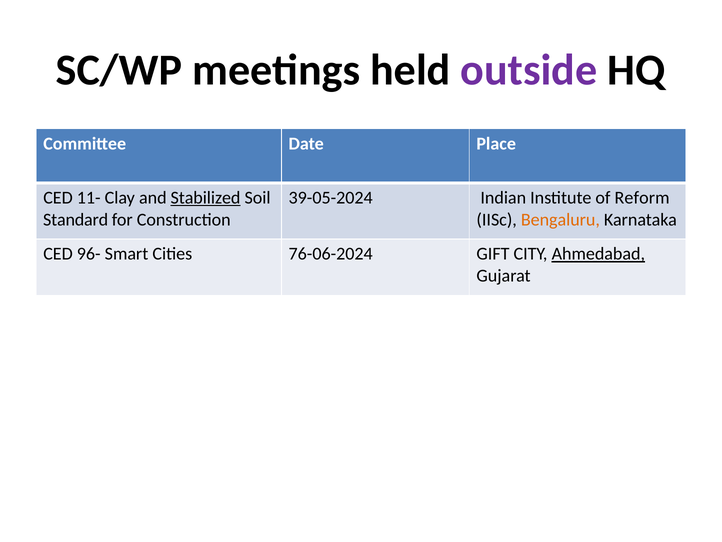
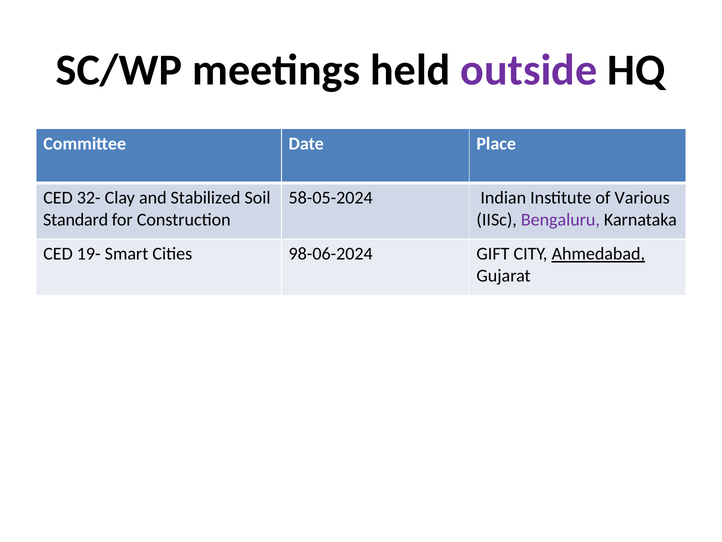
11-: 11- -> 32-
Stabilized underline: present -> none
39-05-2024: 39-05-2024 -> 58-05-2024
Reform: Reform -> Various
Bengaluru colour: orange -> purple
96-: 96- -> 19-
76-06-2024: 76-06-2024 -> 98-06-2024
